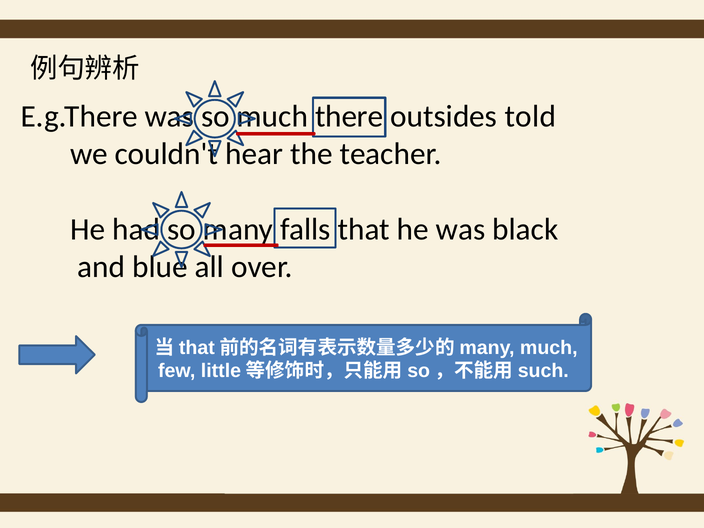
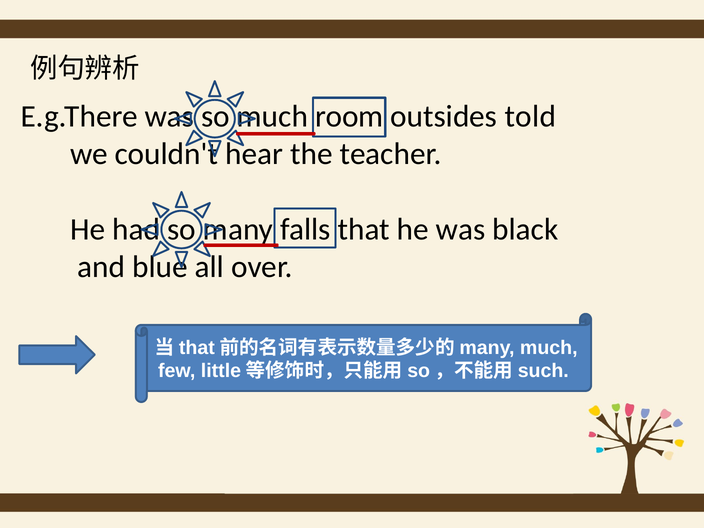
there: there -> room
